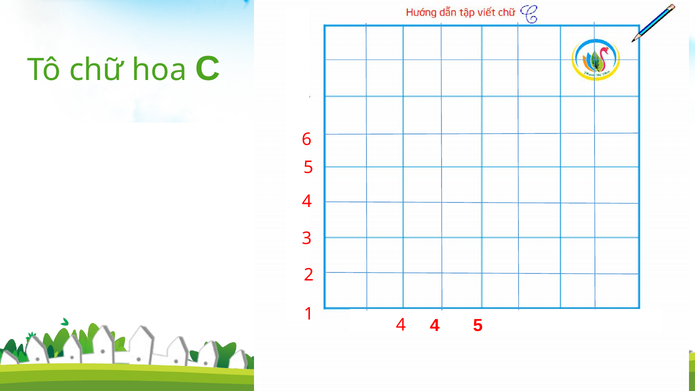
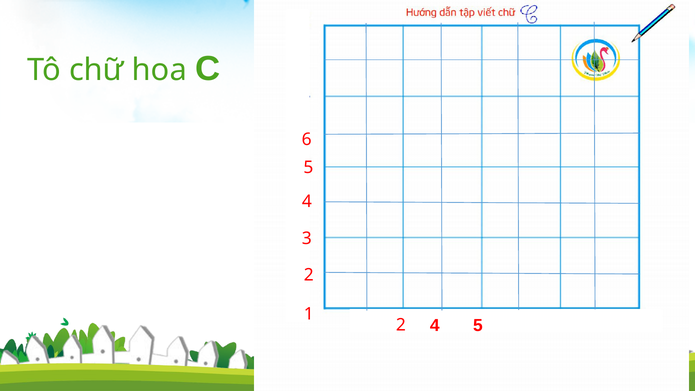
4 at (401, 325): 4 -> 2
